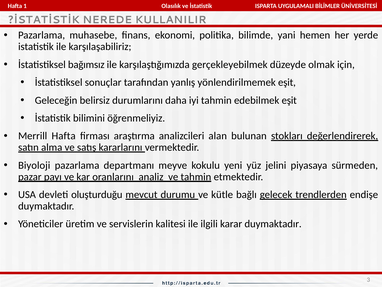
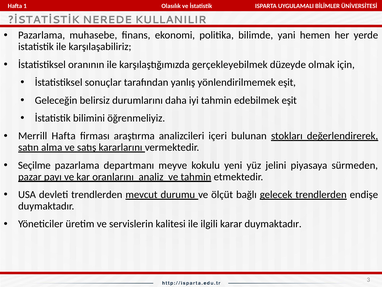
bağımsız: bağımsız -> oranının
alan: alan -> içeri
Biyoloji: Biyoloji -> Seçilme
devleti oluşturduğu: oluşturduğu -> trendlerden
kütle: kütle -> ölçüt
